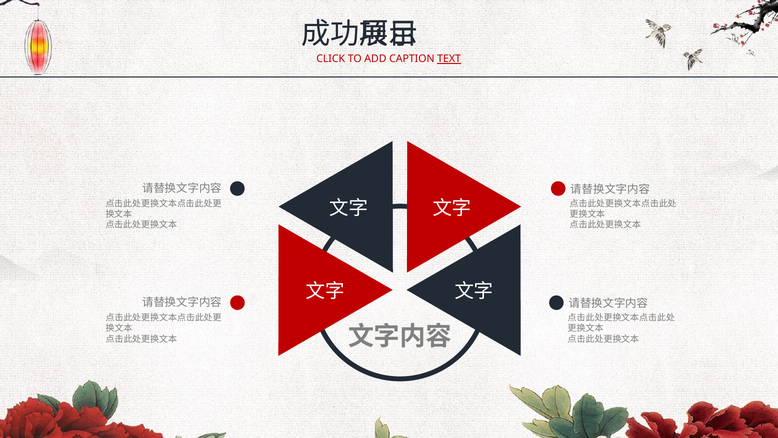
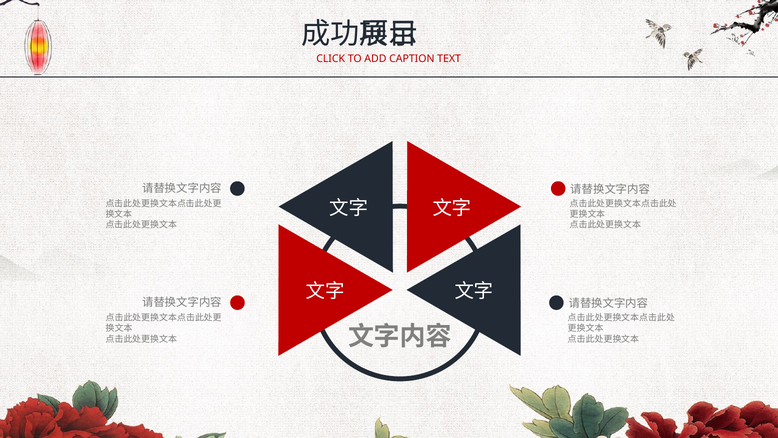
TEXT underline: present -> none
